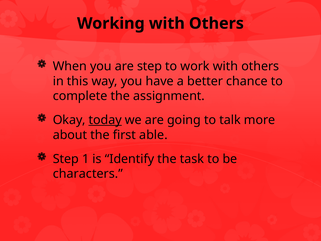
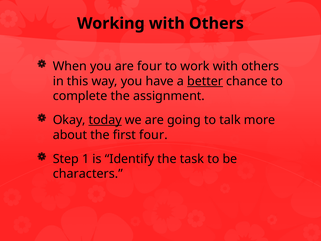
are step: step -> four
better underline: none -> present
first able: able -> four
